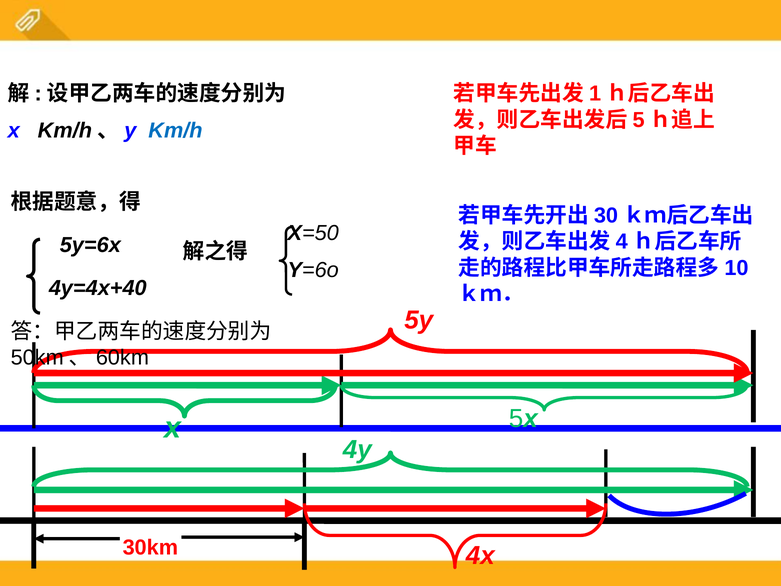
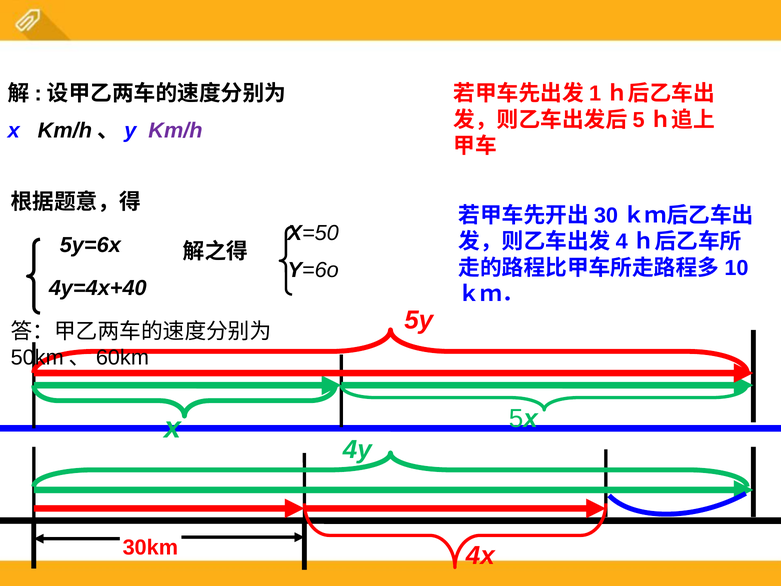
Km/h colour: blue -> purple
